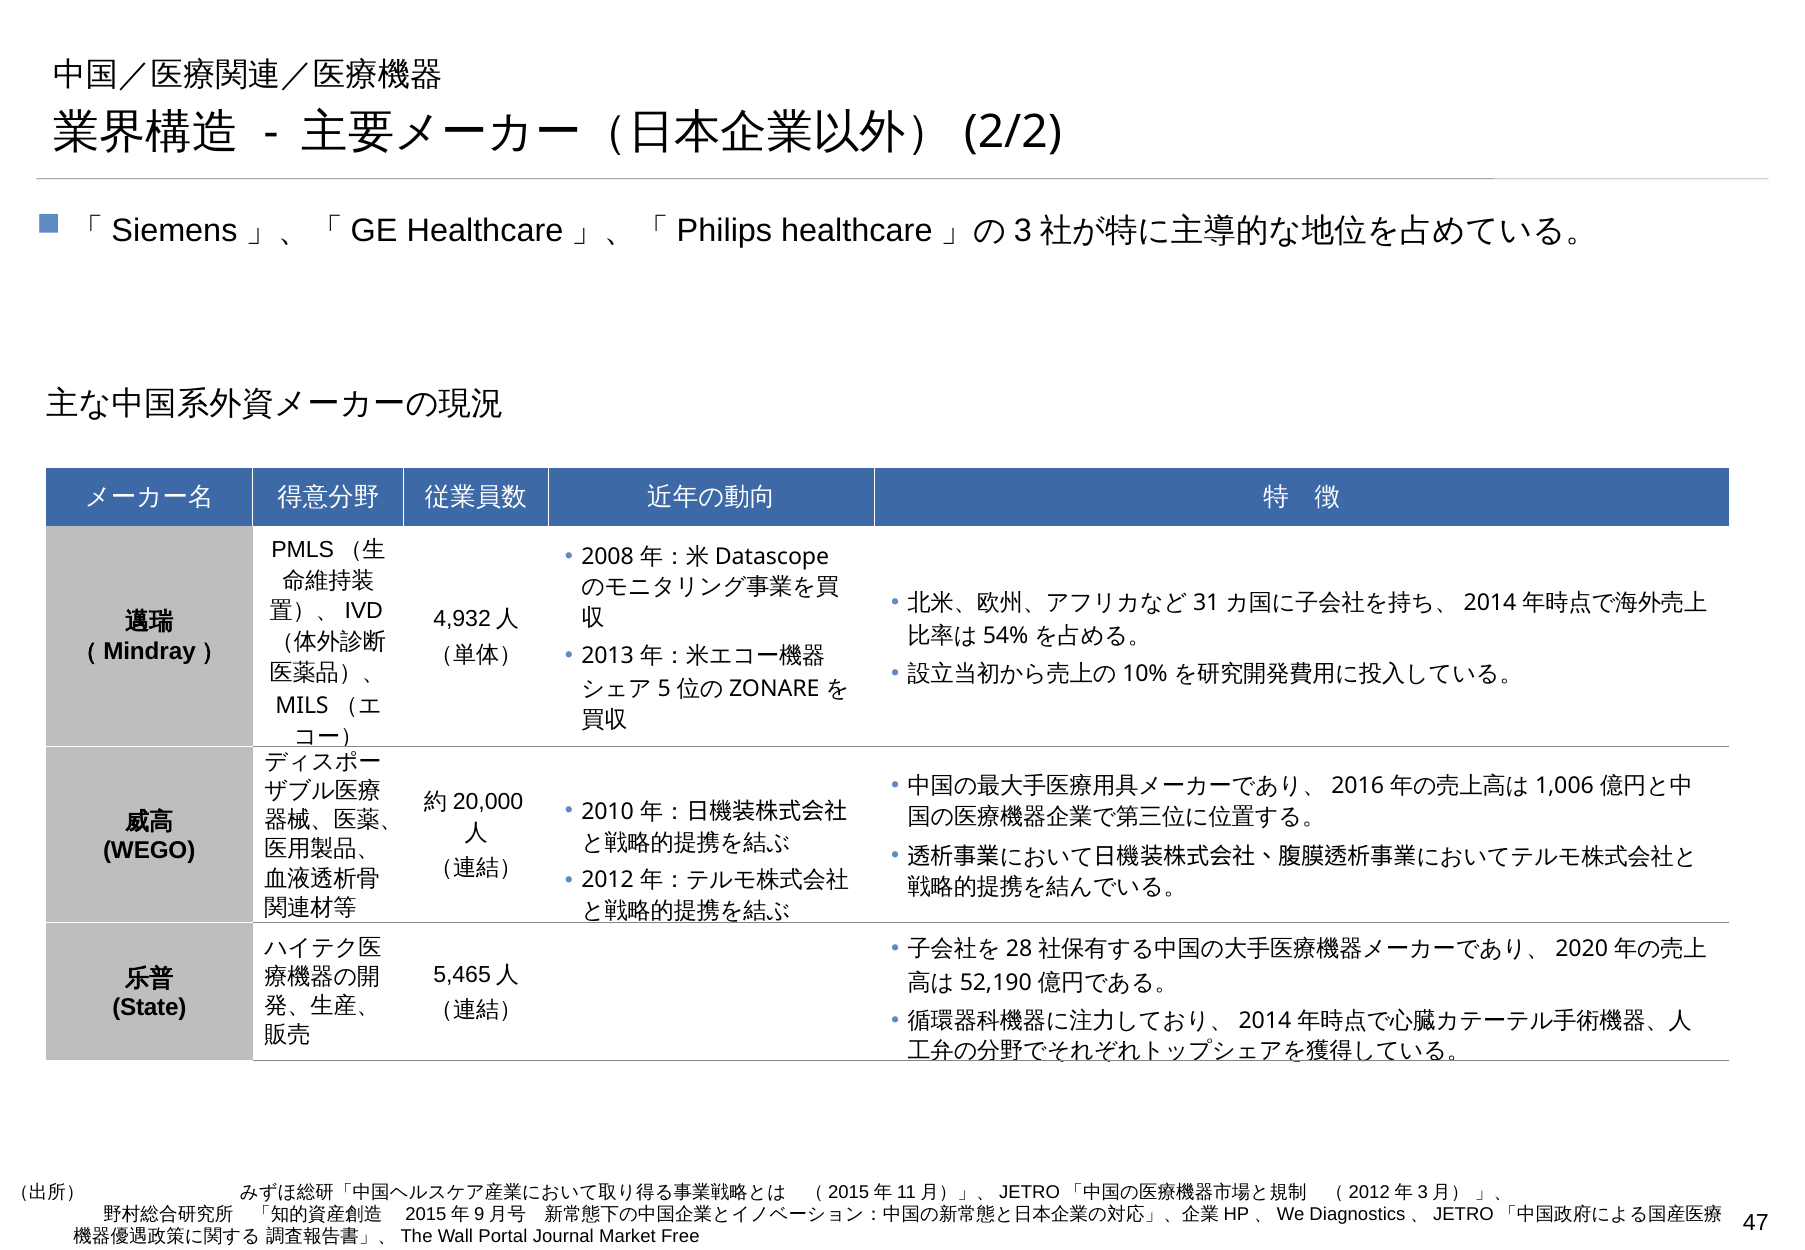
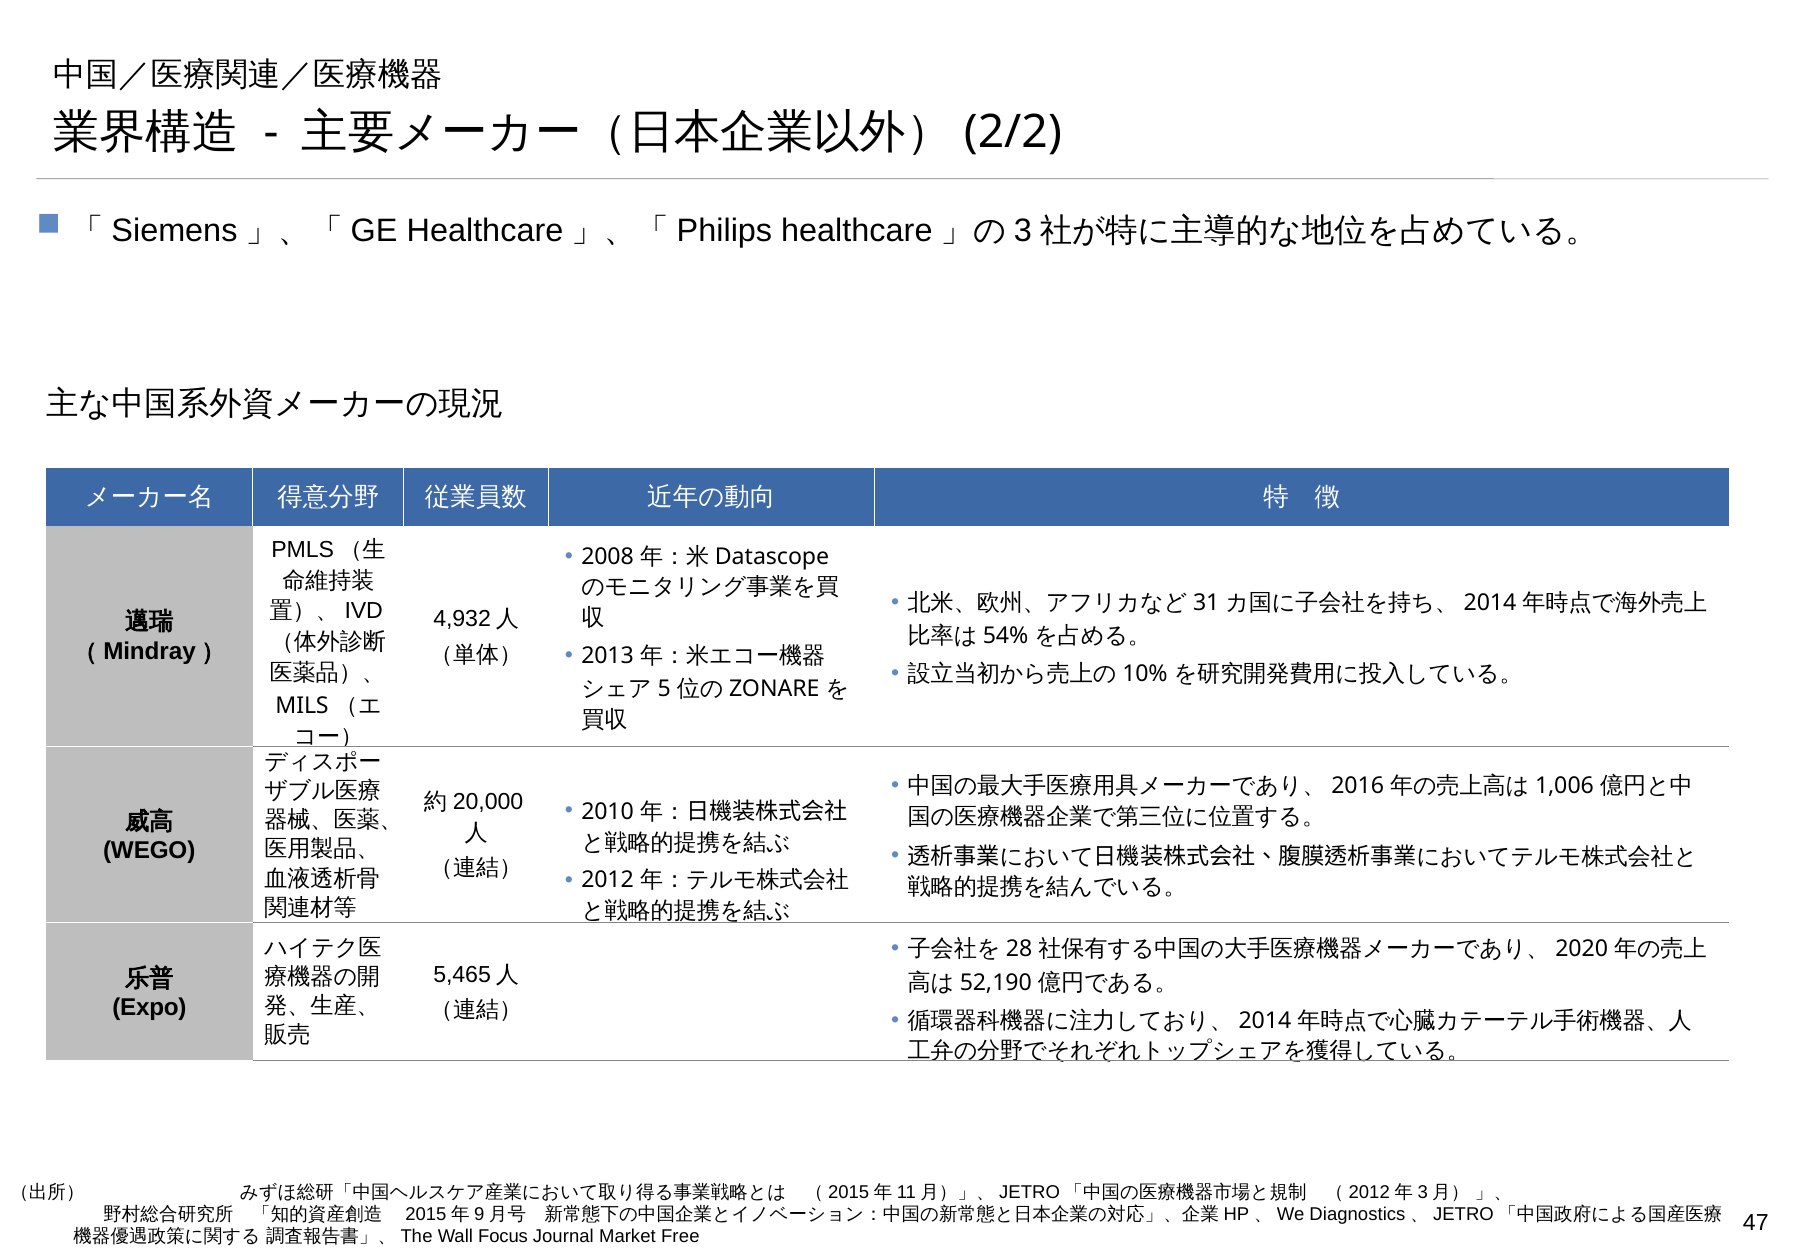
State: State -> Expo
Portal: Portal -> Focus
